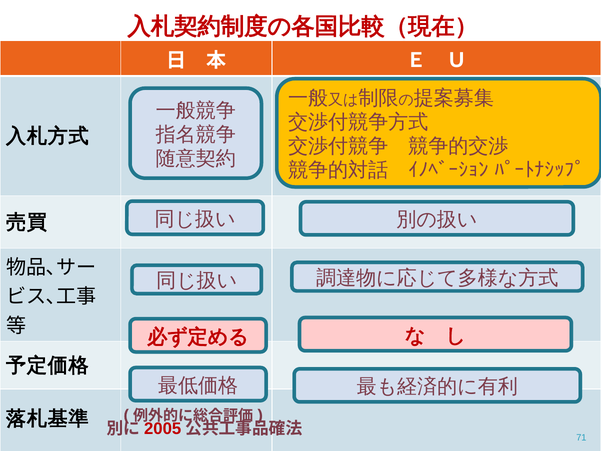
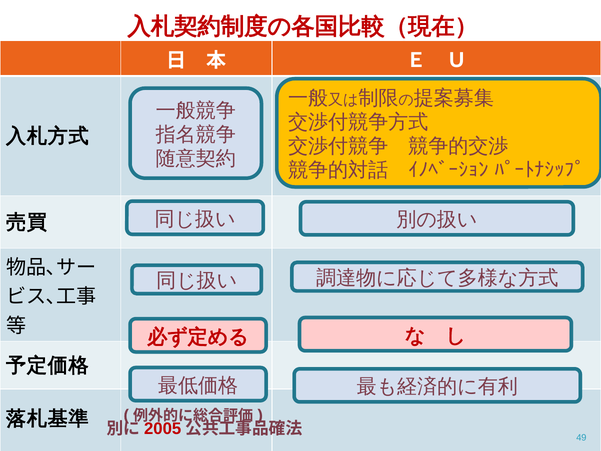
71: 71 -> 49
